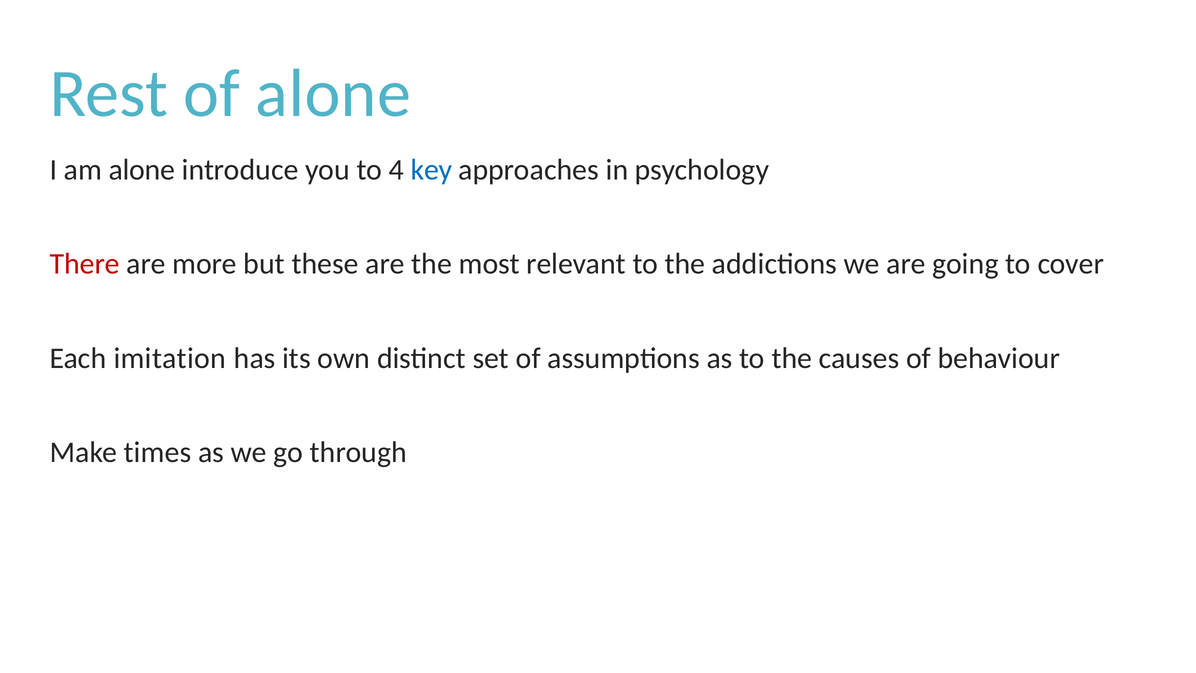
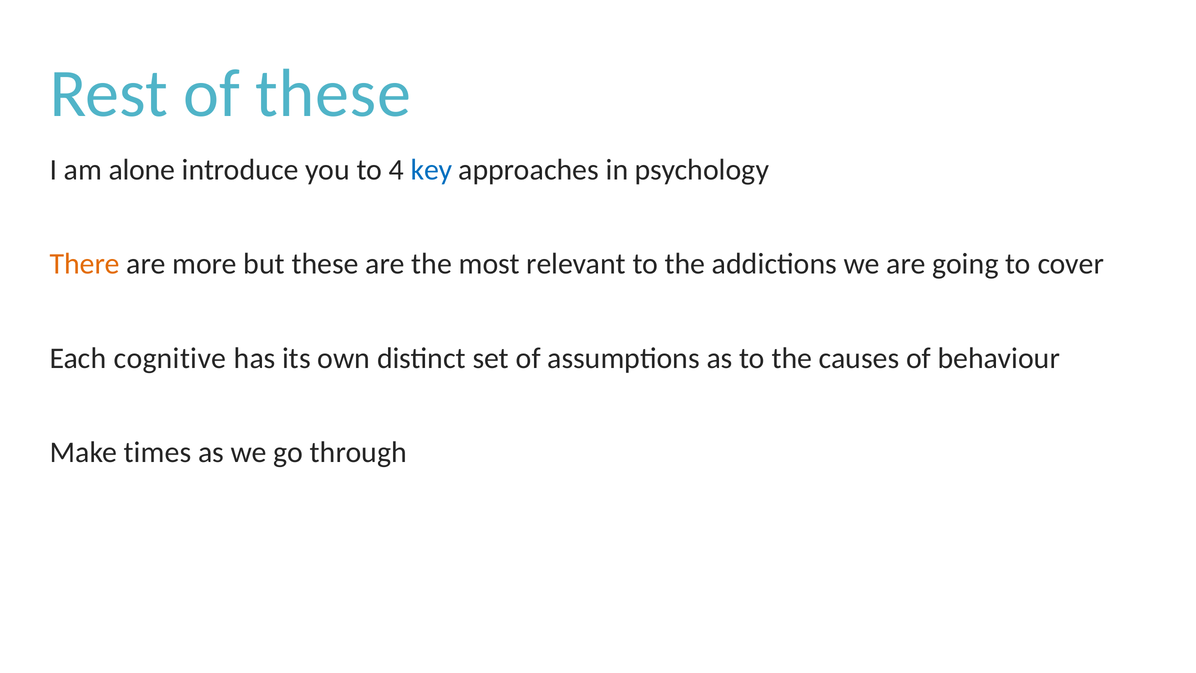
of alone: alone -> these
There colour: red -> orange
imitation: imitation -> cognitive
